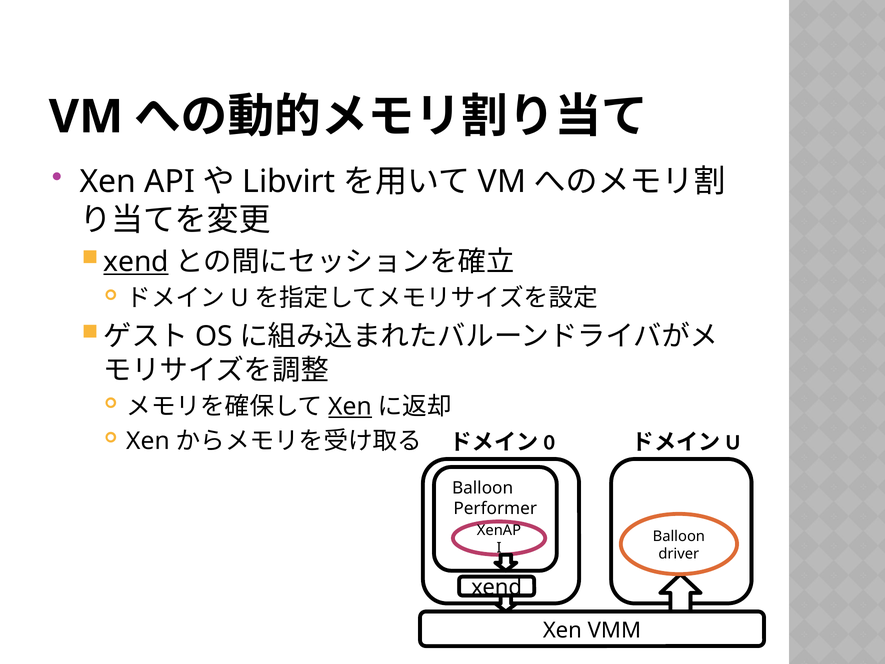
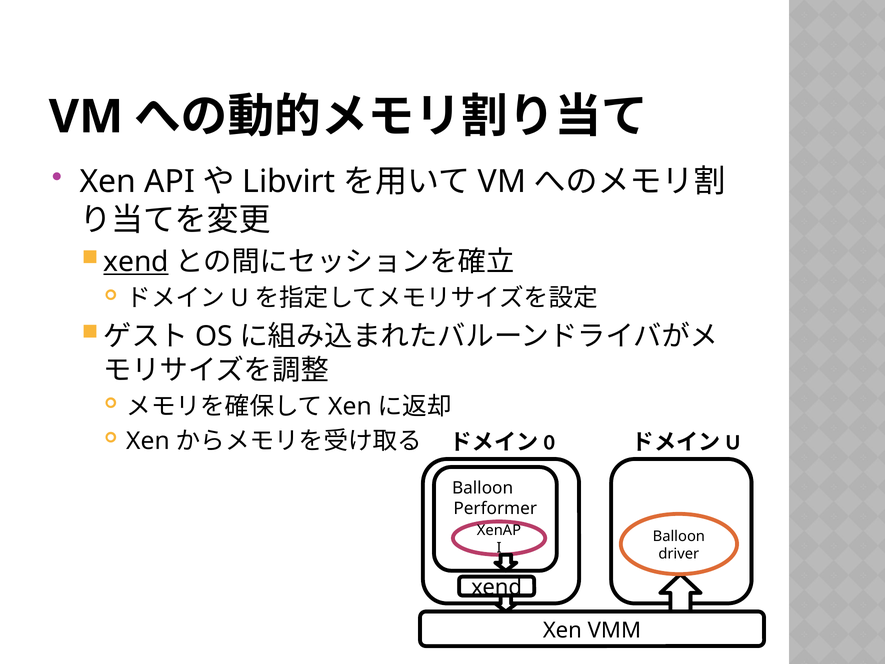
Xen at (350, 407) underline: present -> none
